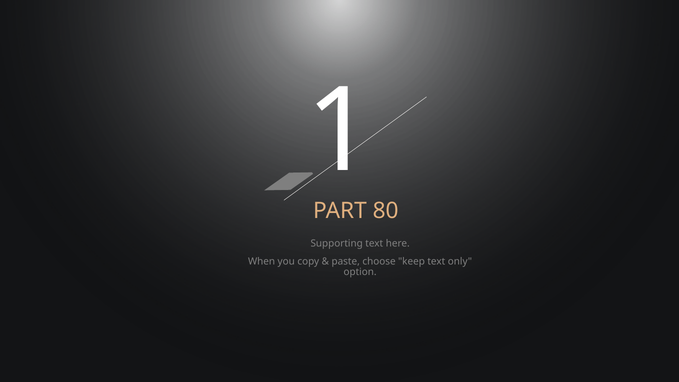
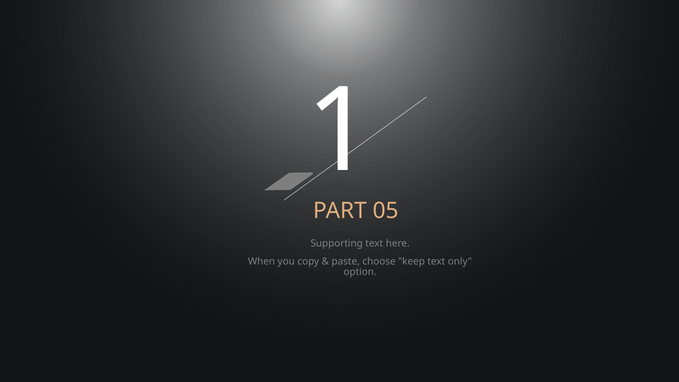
80: 80 -> 05
